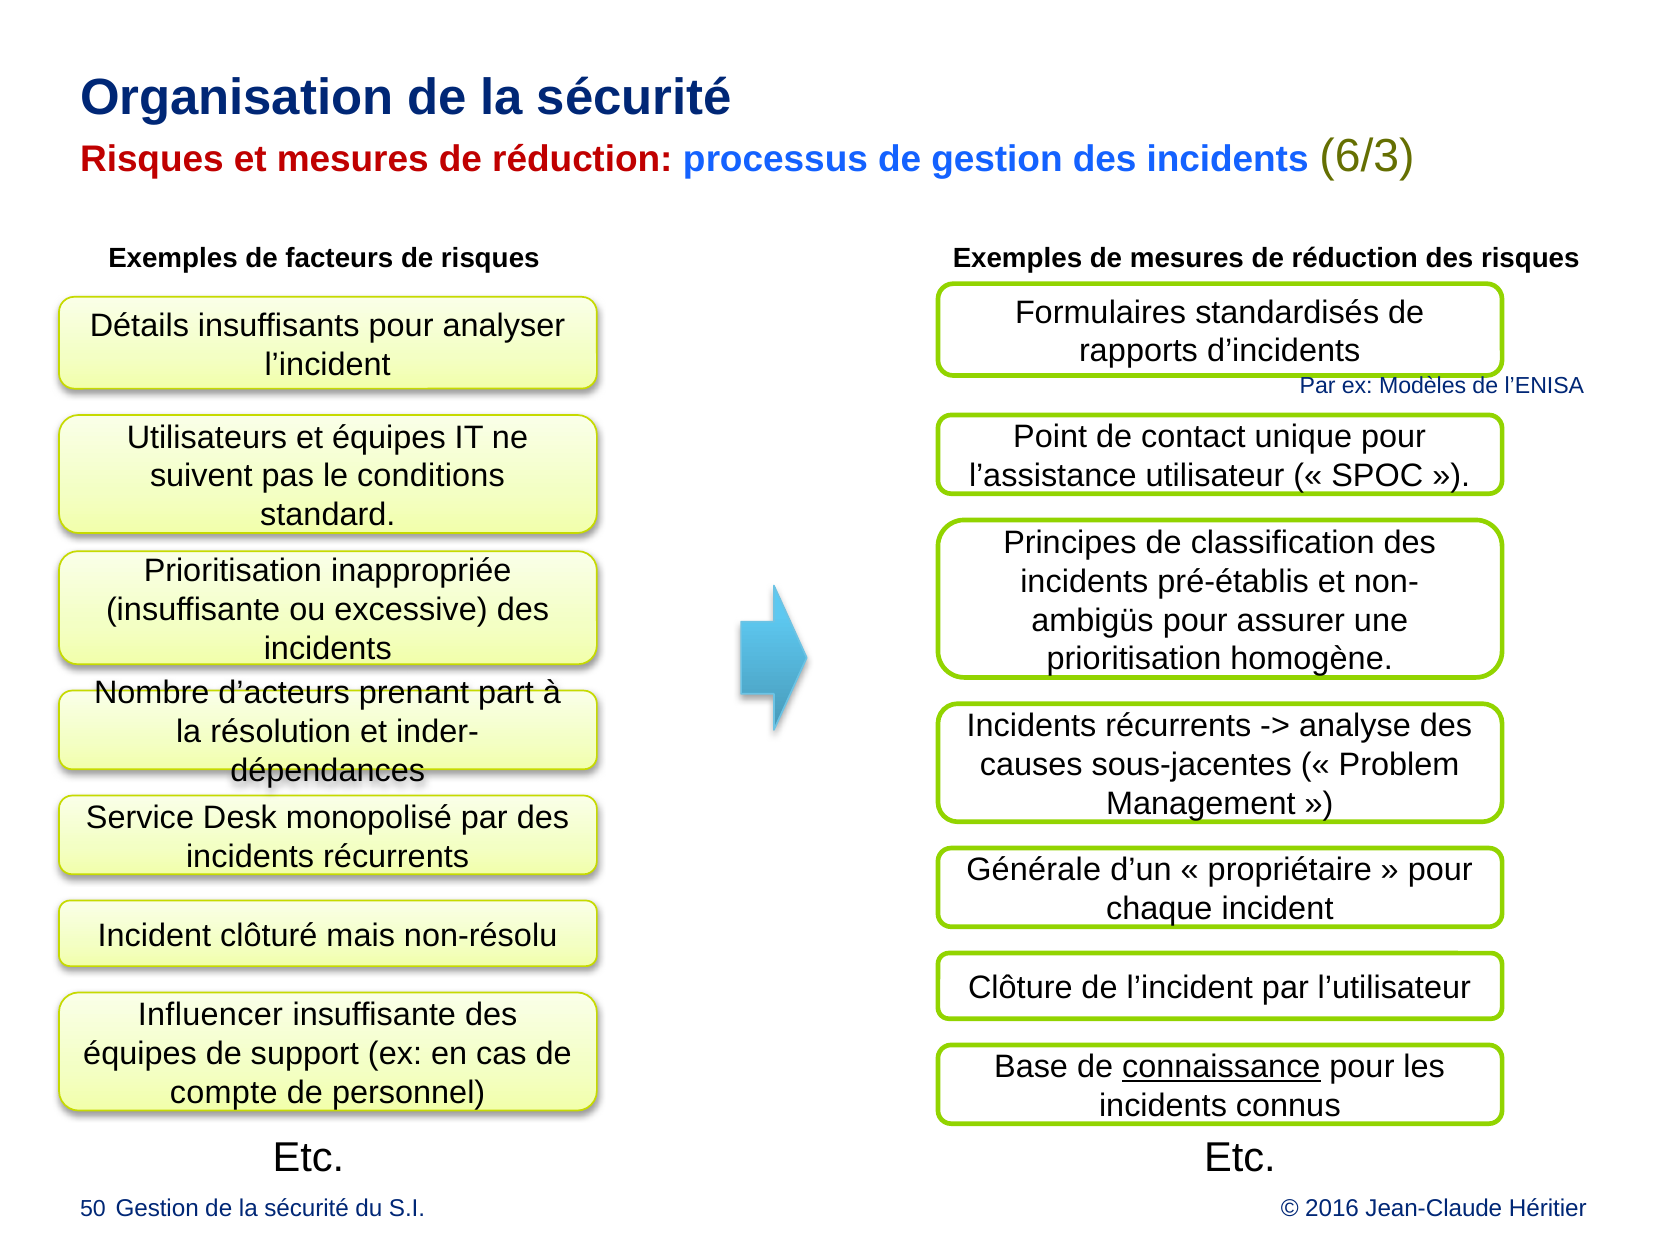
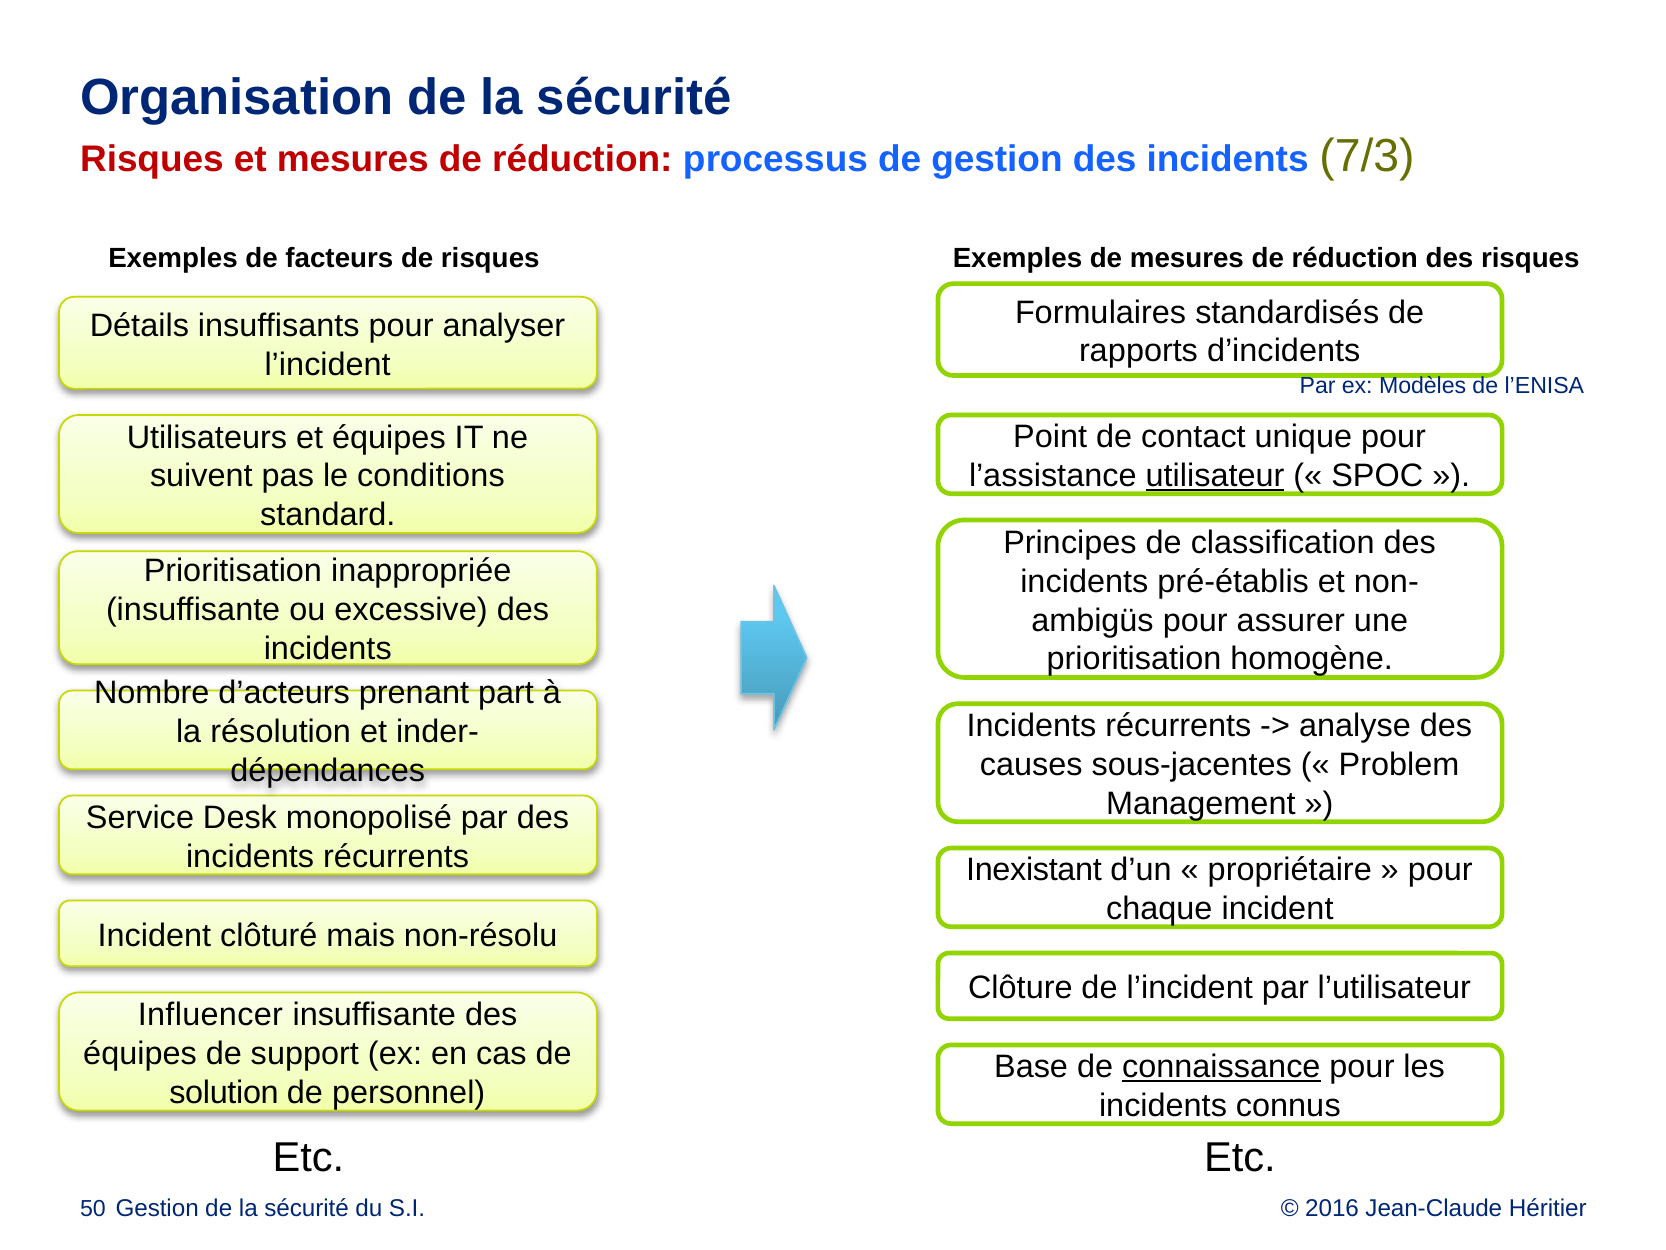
6/3: 6/3 -> 7/3
utilisateur underline: none -> present
Générale: Générale -> Inexistant
compte: compte -> solution
